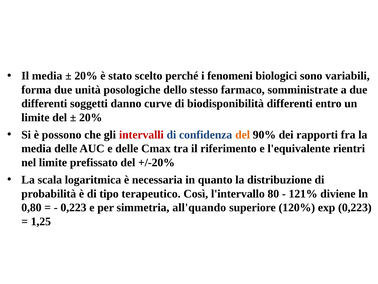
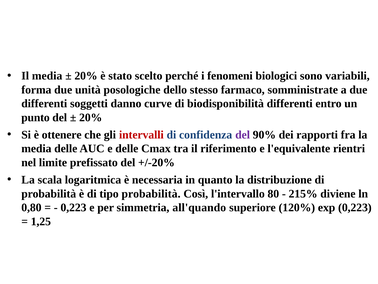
limite at (35, 117): limite -> punto
possono: possono -> ottenere
del at (243, 135) colour: orange -> purple
tipo terapeutico: terapeutico -> probabilità
121%: 121% -> 215%
